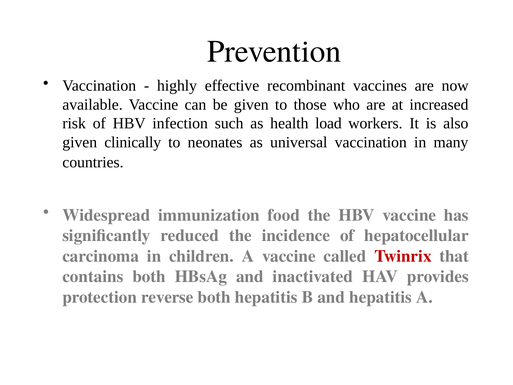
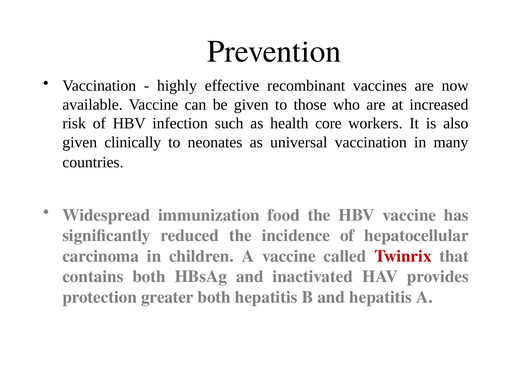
load: load -> core
reverse: reverse -> greater
